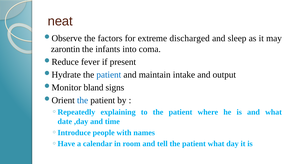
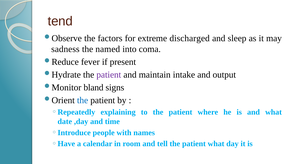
neat: neat -> tend
zarontin: zarontin -> sadness
infants: infants -> named
patient at (109, 75) colour: blue -> purple
